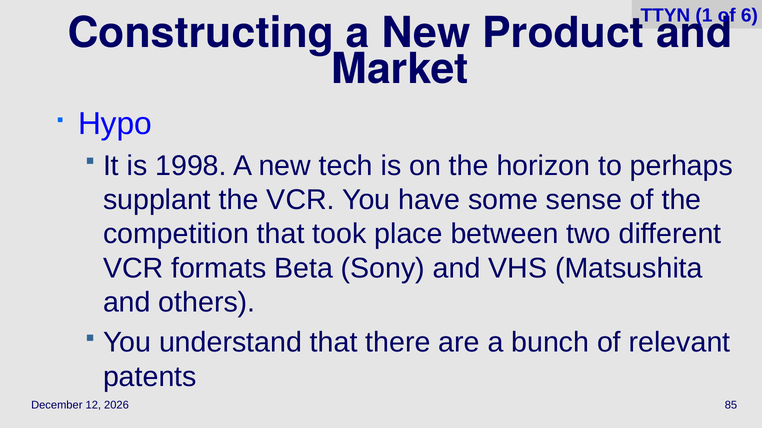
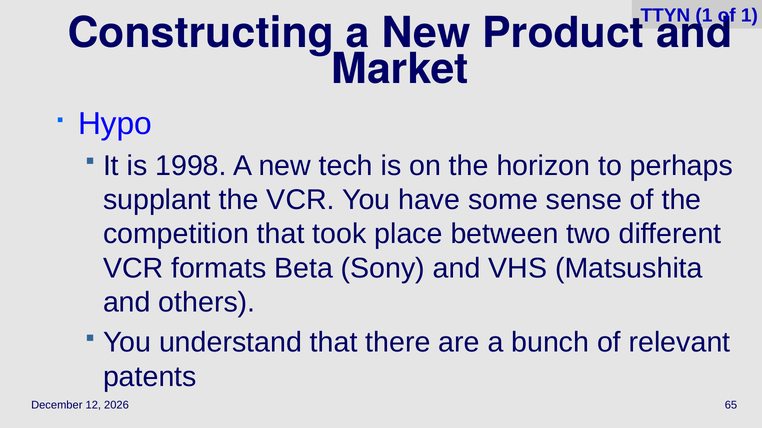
of 6: 6 -> 1
85: 85 -> 65
